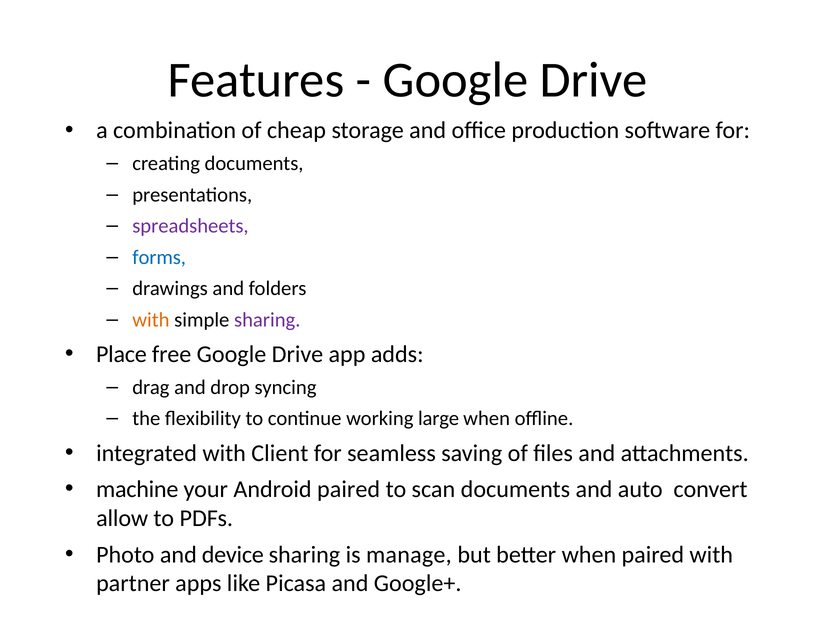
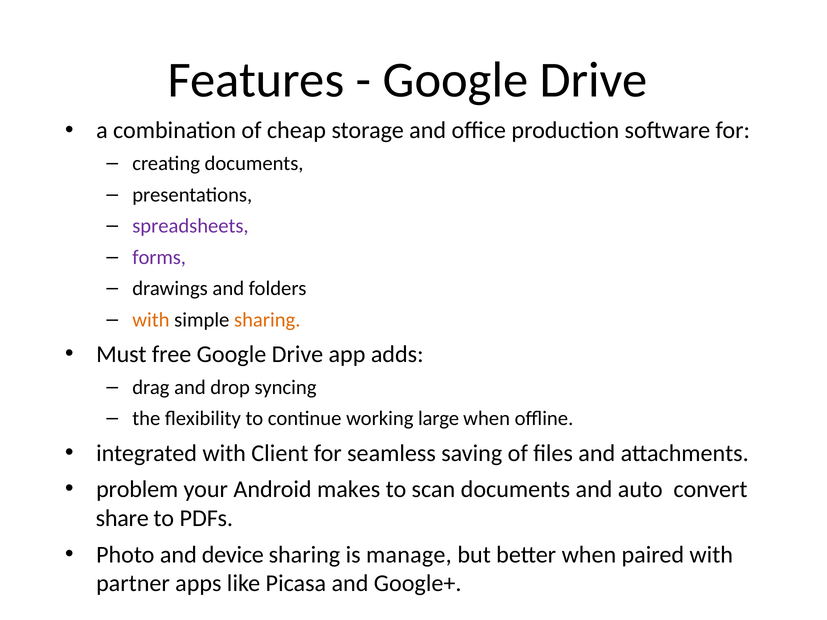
forms colour: blue -> purple
sharing at (267, 320) colour: purple -> orange
Place: Place -> Must
machine: machine -> problem
Android paired: paired -> makes
allow: allow -> share
